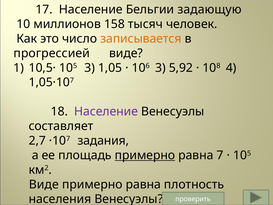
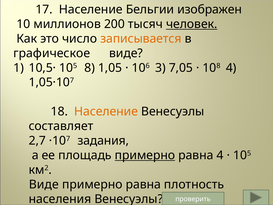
задающую: задающую -> изображен
158: 158 -> 200
человек underline: none -> present
прогрессией: прогрессией -> графическое
105 3: 3 -> 8
5,92: 5,92 -> 7,05
Население at (106, 111) colour: purple -> orange
равна 7: 7 -> 4
